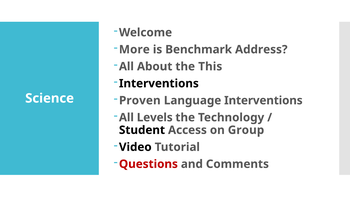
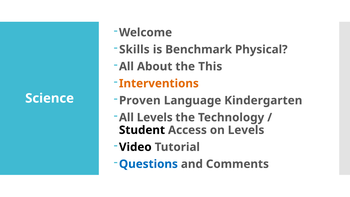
More: More -> Skills
Address: Address -> Physical
Interventions at (159, 83) colour: black -> orange
Language Interventions: Interventions -> Kindergarten
on Group: Group -> Levels
Questions colour: red -> blue
